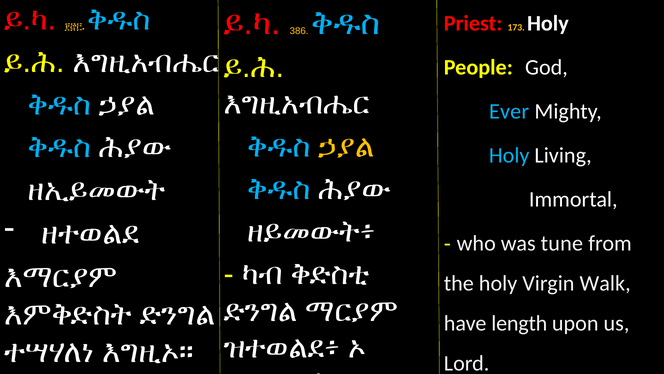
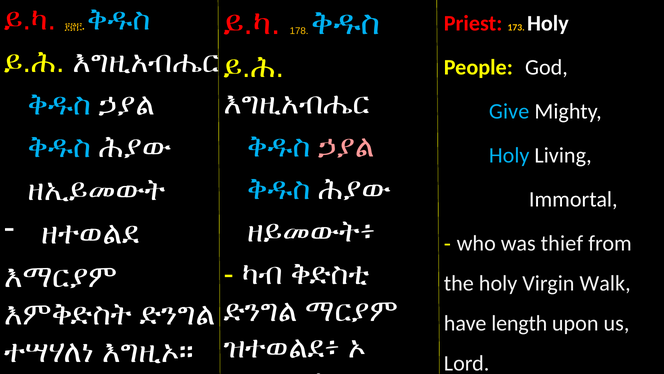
386: 386 -> 178
Ever: Ever -> Give
ኃያል at (346, 146) colour: yellow -> pink
tune: tune -> thief
